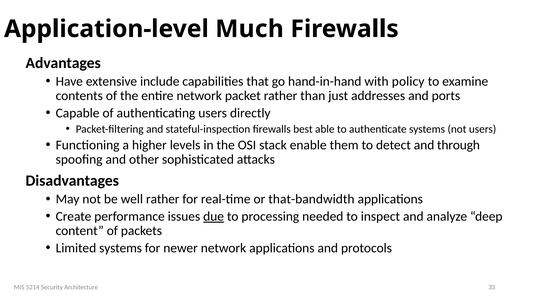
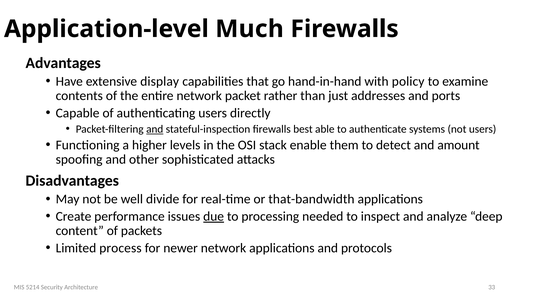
include: include -> display
and at (155, 129) underline: none -> present
through: through -> amount
well rather: rather -> divide
Limited systems: systems -> process
